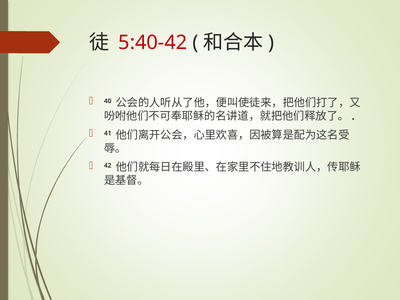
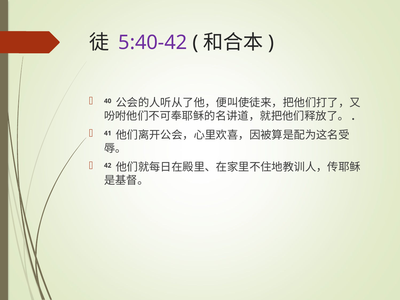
5:40-42 colour: red -> purple
